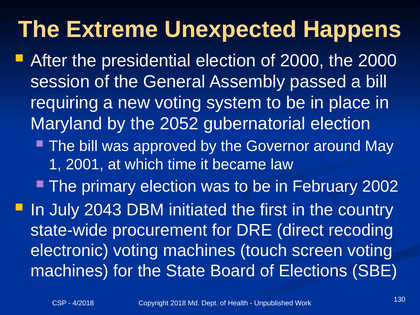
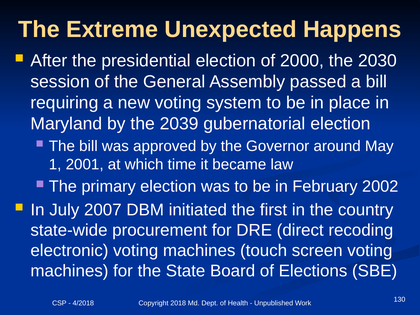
the 2000: 2000 -> 2030
2052: 2052 -> 2039
2043: 2043 -> 2007
